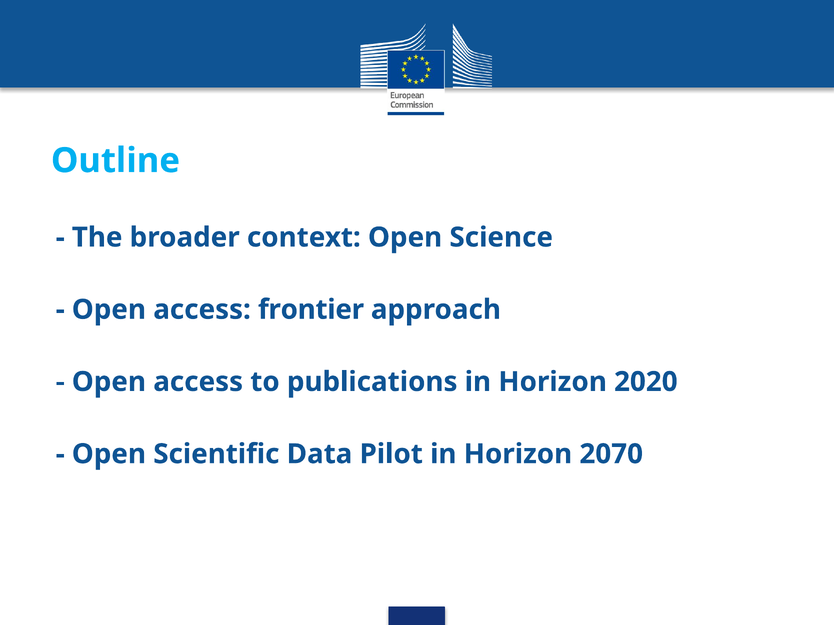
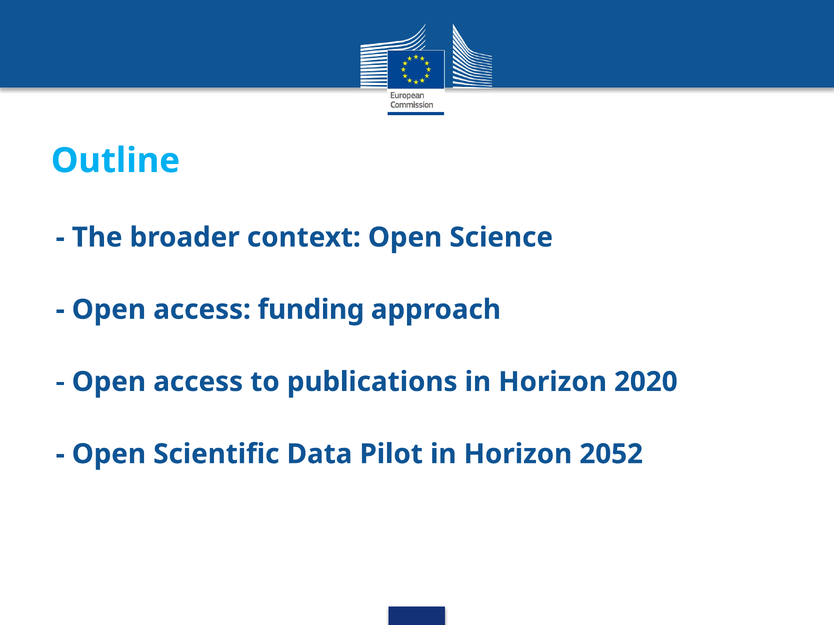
frontier: frontier -> funding
2070: 2070 -> 2052
